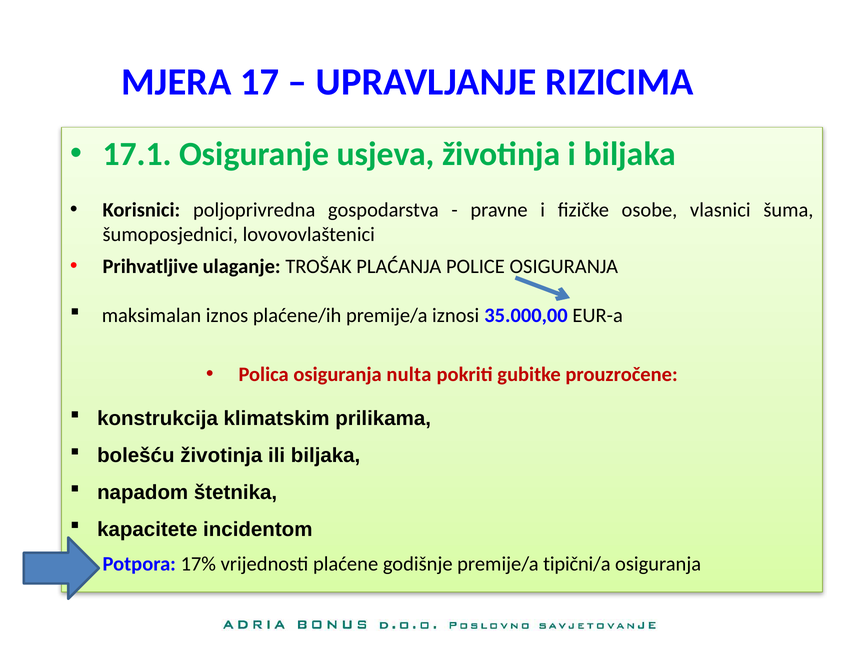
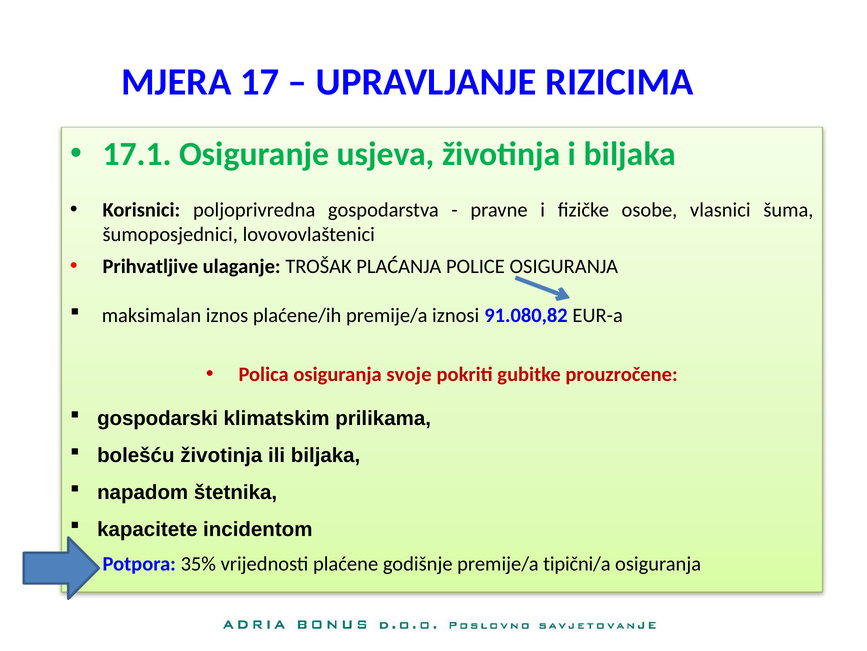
35.000,00: 35.000,00 -> 91.080,82
nulta: nulta -> svoje
konstrukcija: konstrukcija -> gospodarski
17%: 17% -> 35%
